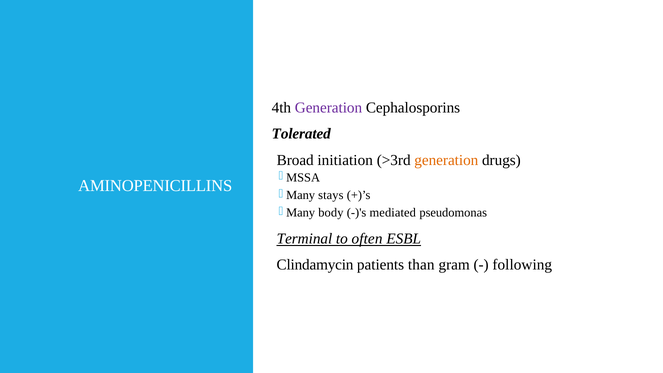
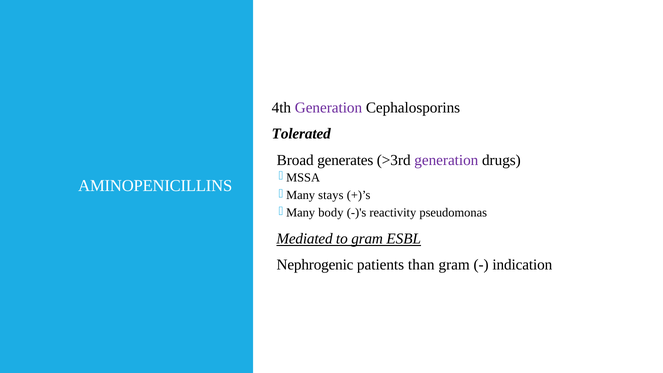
initiation: initiation -> generates
generation at (446, 160) colour: orange -> purple
mediated: mediated -> reactivity
Terminal: Terminal -> Mediated
to often: often -> gram
Clindamycin: Clindamycin -> Nephrogenic
following: following -> indication
